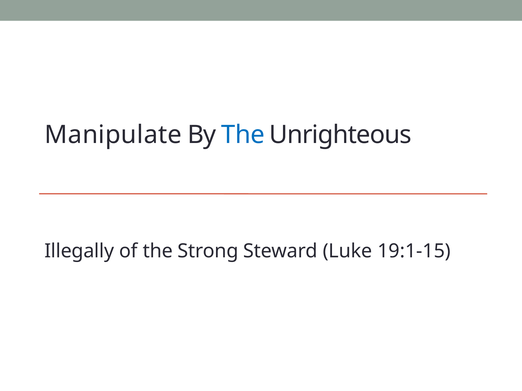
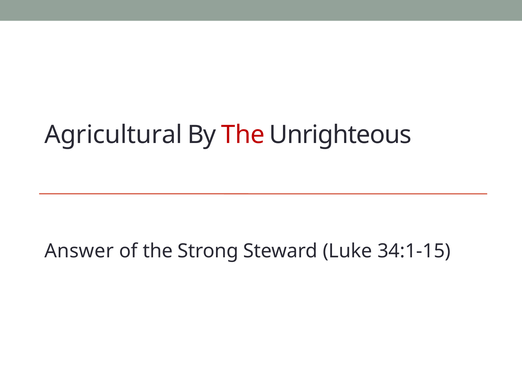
Manipulate: Manipulate -> Agricultural
The at (243, 135) colour: blue -> red
Illegally: Illegally -> Answer
19:1-15: 19:1-15 -> 34:1-15
